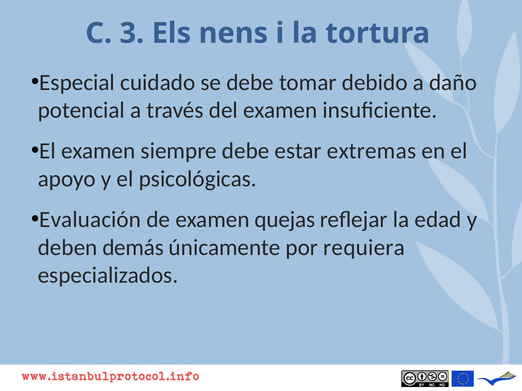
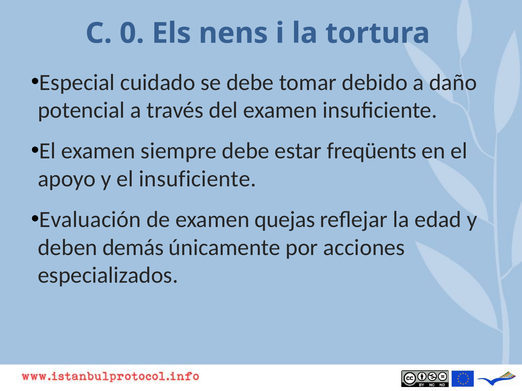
3: 3 -> 0
extremas: extremas -> freqüents
el psicológicas: psicológicas -> insuficiente
requiera: requiera -> acciones
